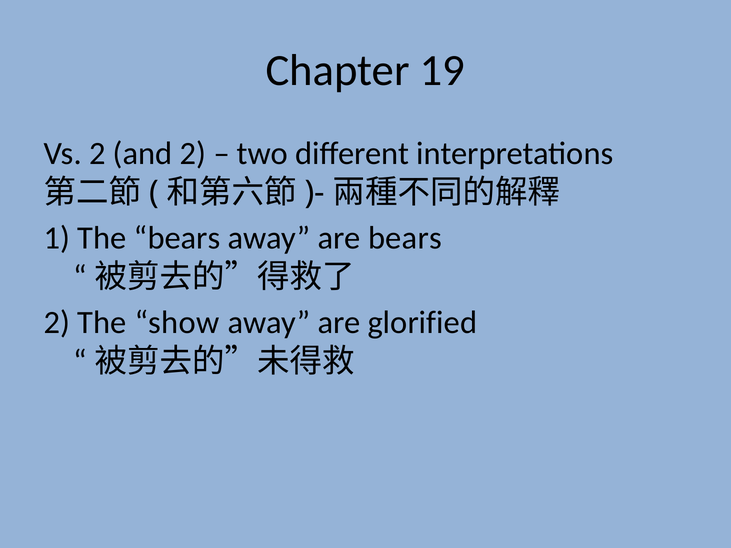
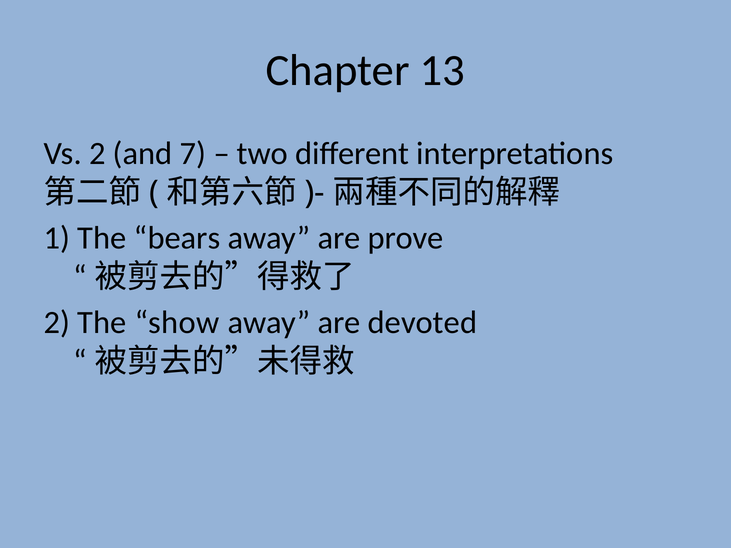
19: 19 -> 13
and 2: 2 -> 7
are bears: bears -> prove
glorified: glorified -> devoted
